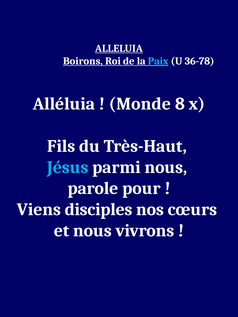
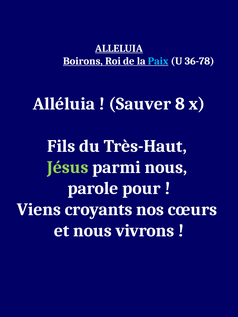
Monde: Monde -> Sauver
Jésus colour: light blue -> light green
disciples: disciples -> croyants
